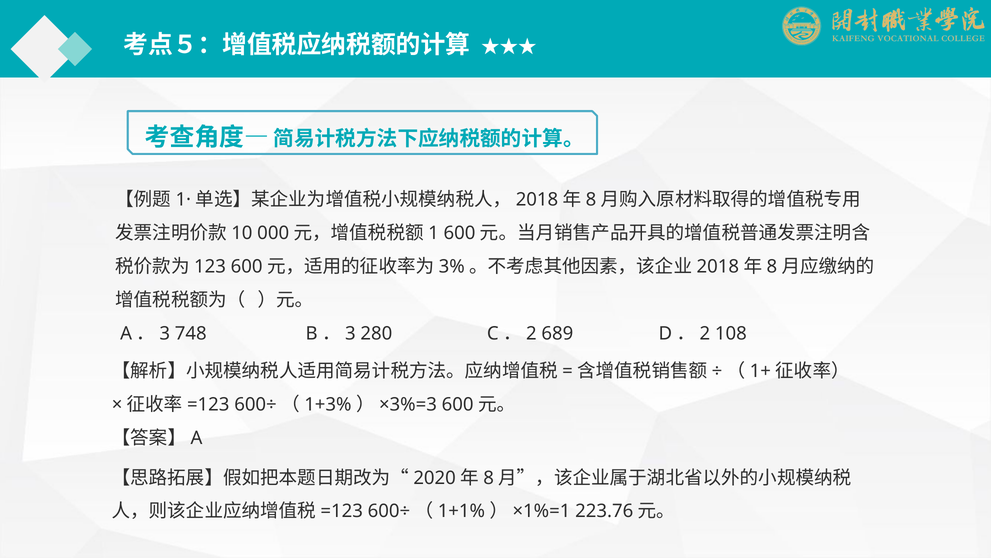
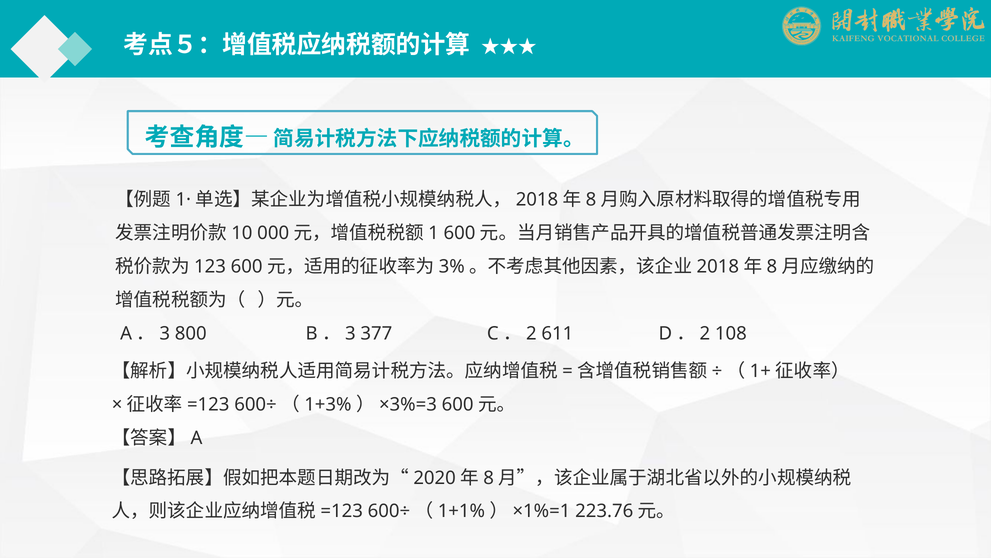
748: 748 -> 800
280: 280 -> 377
689: 689 -> 611
